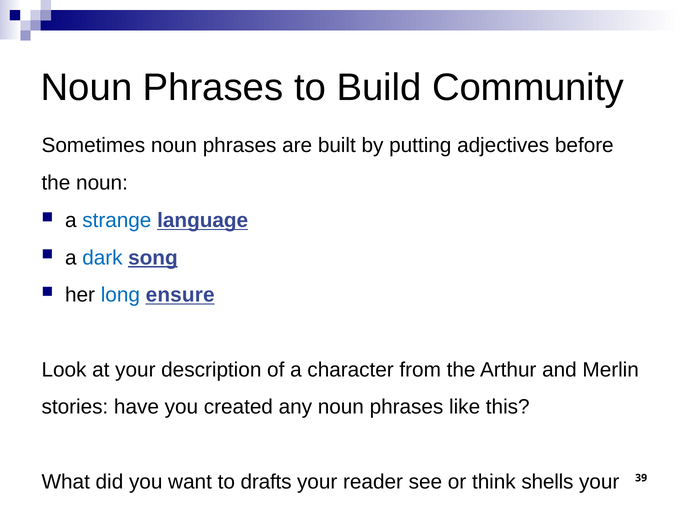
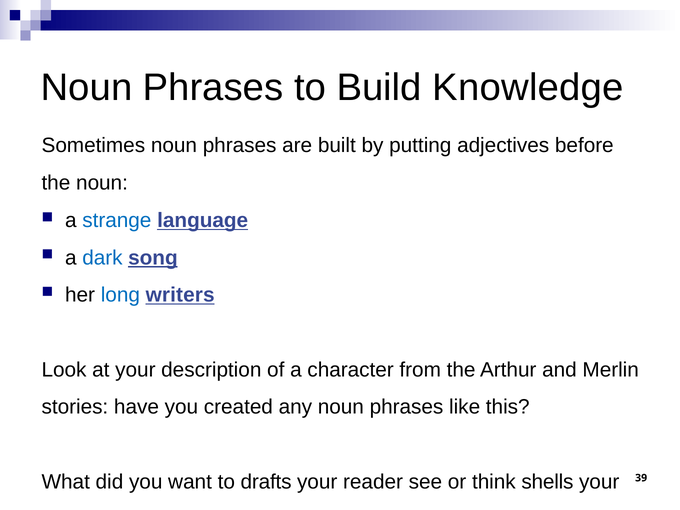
Community: Community -> Knowledge
ensure: ensure -> writers
